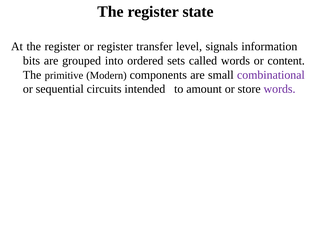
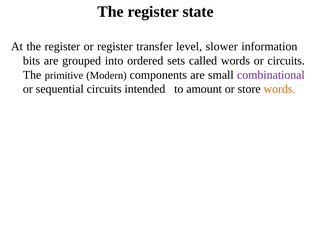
signals: signals -> slower
or content: content -> circuits
words at (280, 89) colour: purple -> orange
